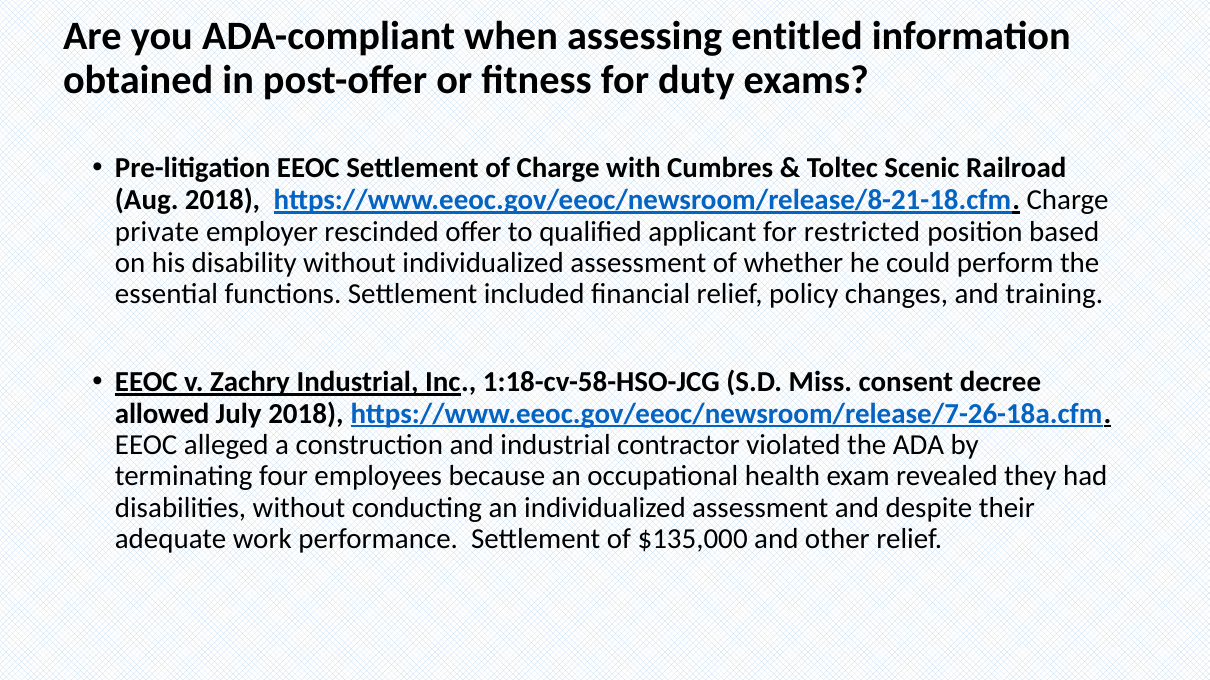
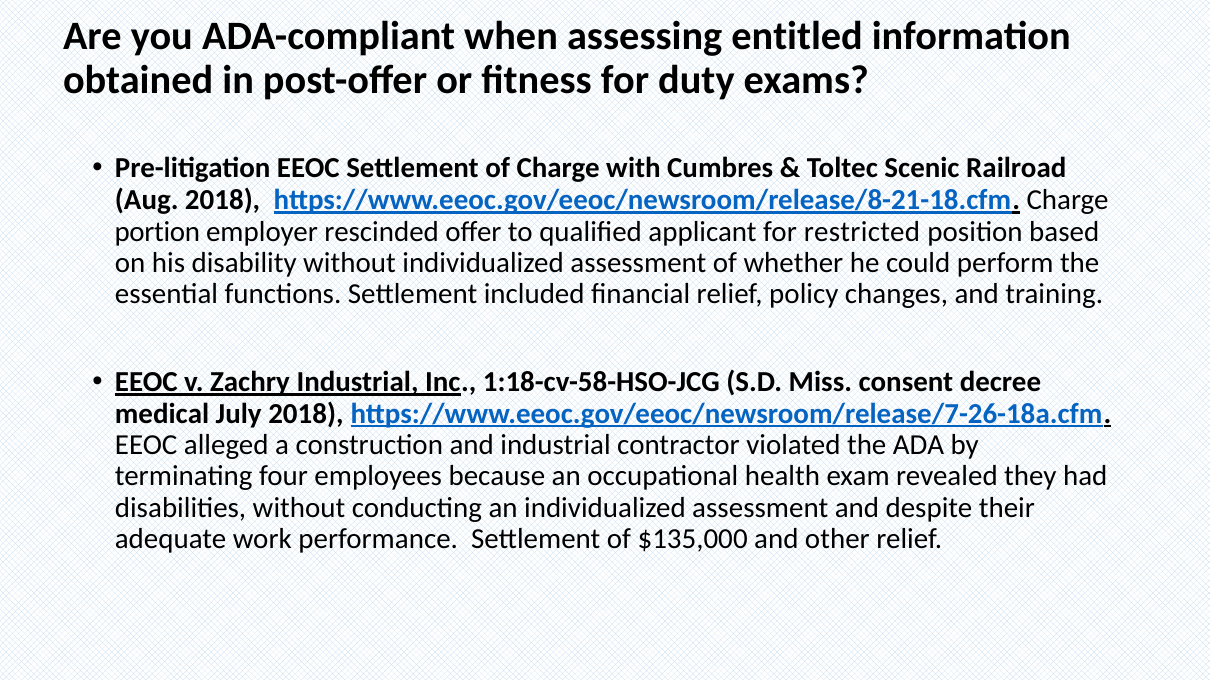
private: private -> portion
allowed: allowed -> medical
